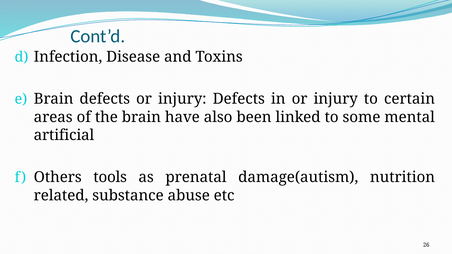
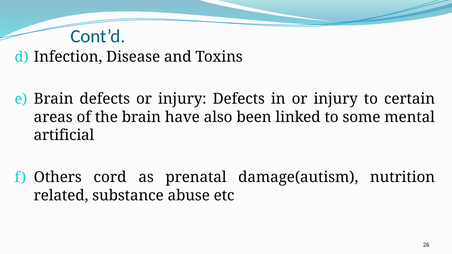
tools: tools -> cord
